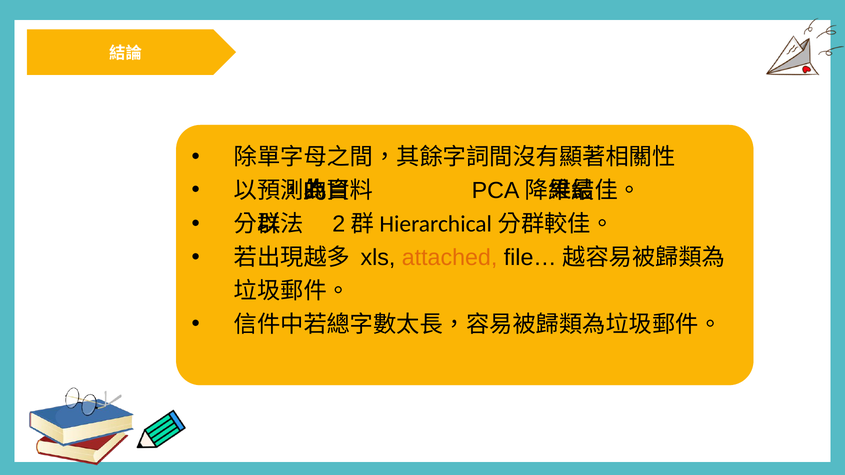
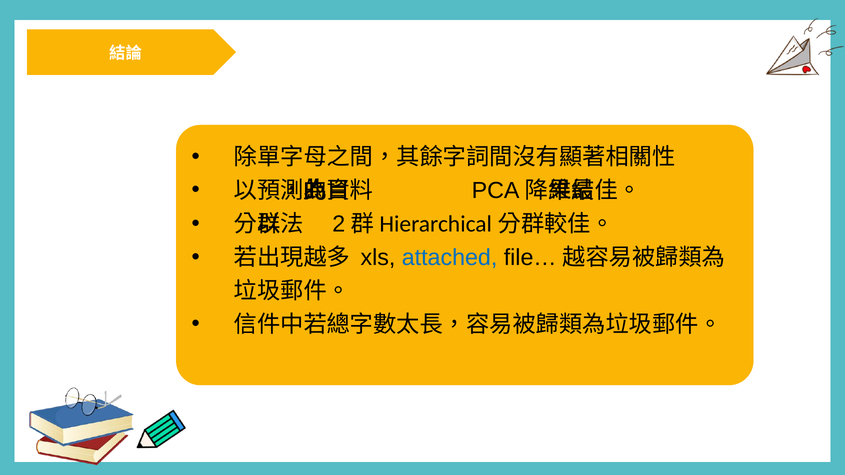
attached colour: orange -> blue
